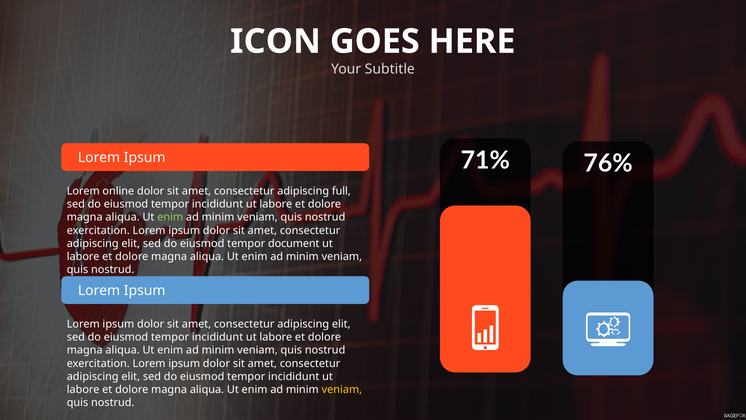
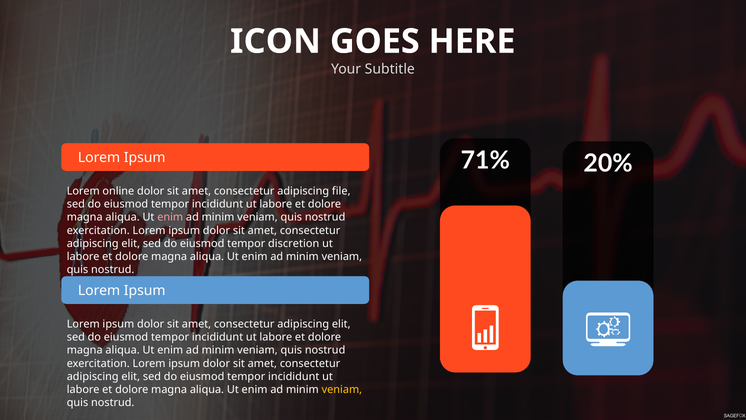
76%: 76% -> 20%
full: full -> file
enim at (170, 217) colour: light green -> pink
document: document -> discretion
